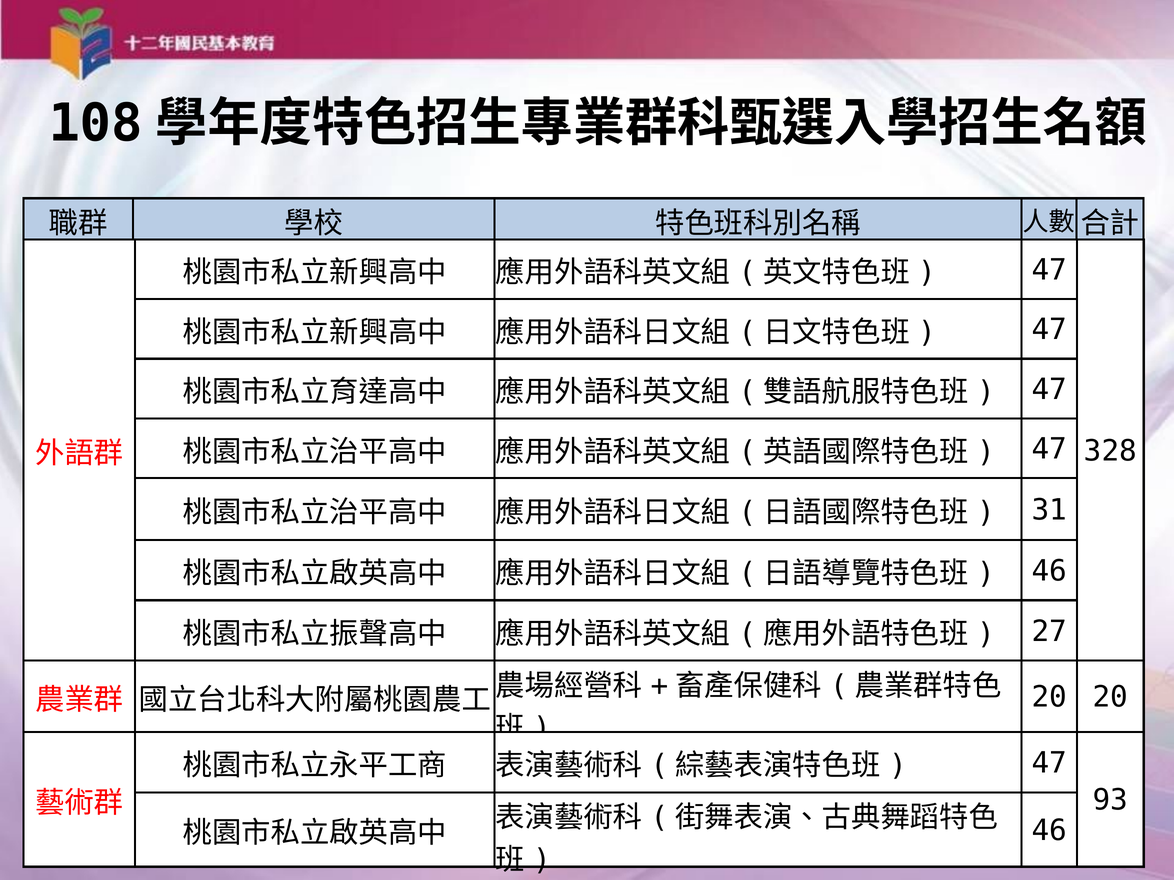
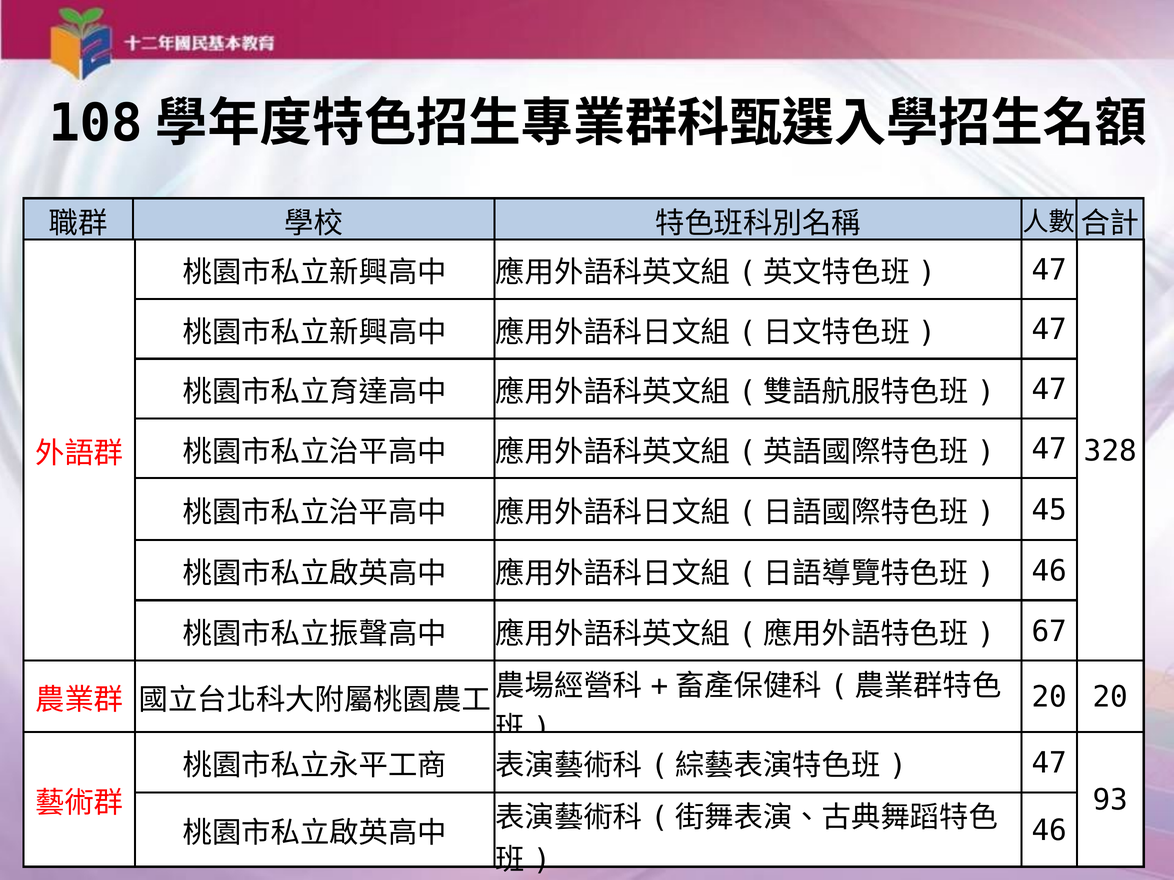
31: 31 -> 45
27: 27 -> 67
